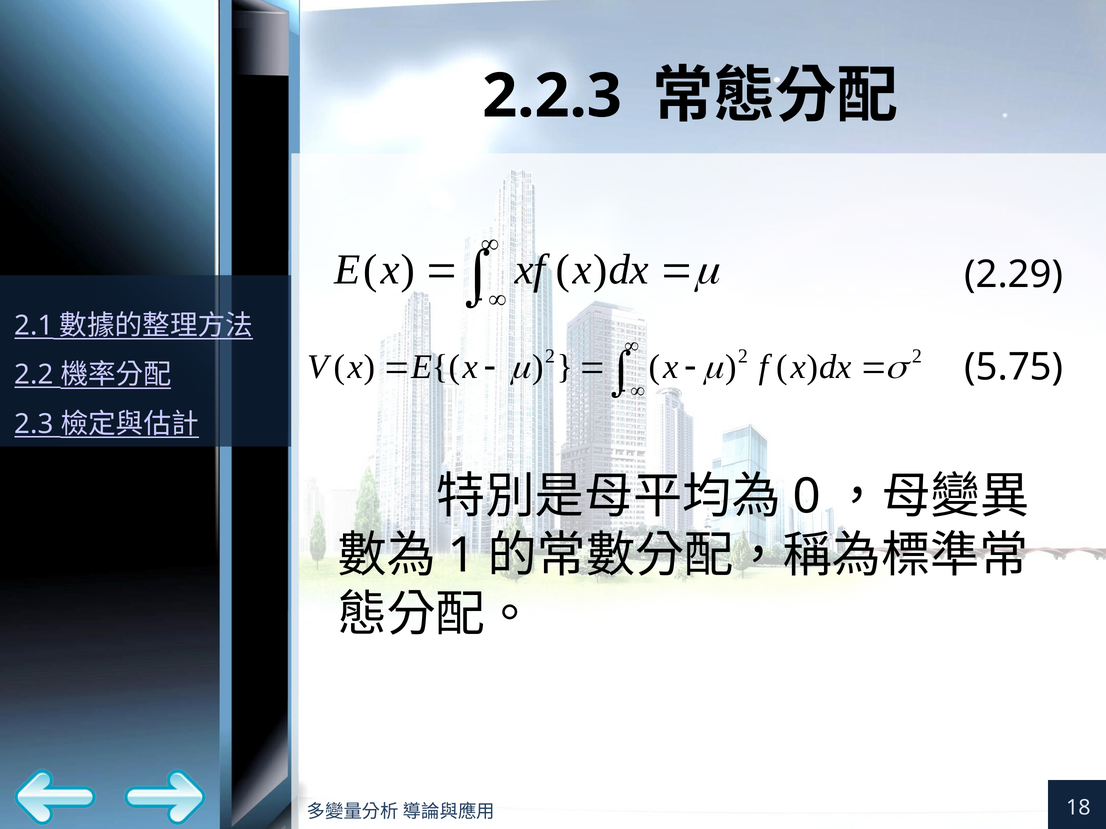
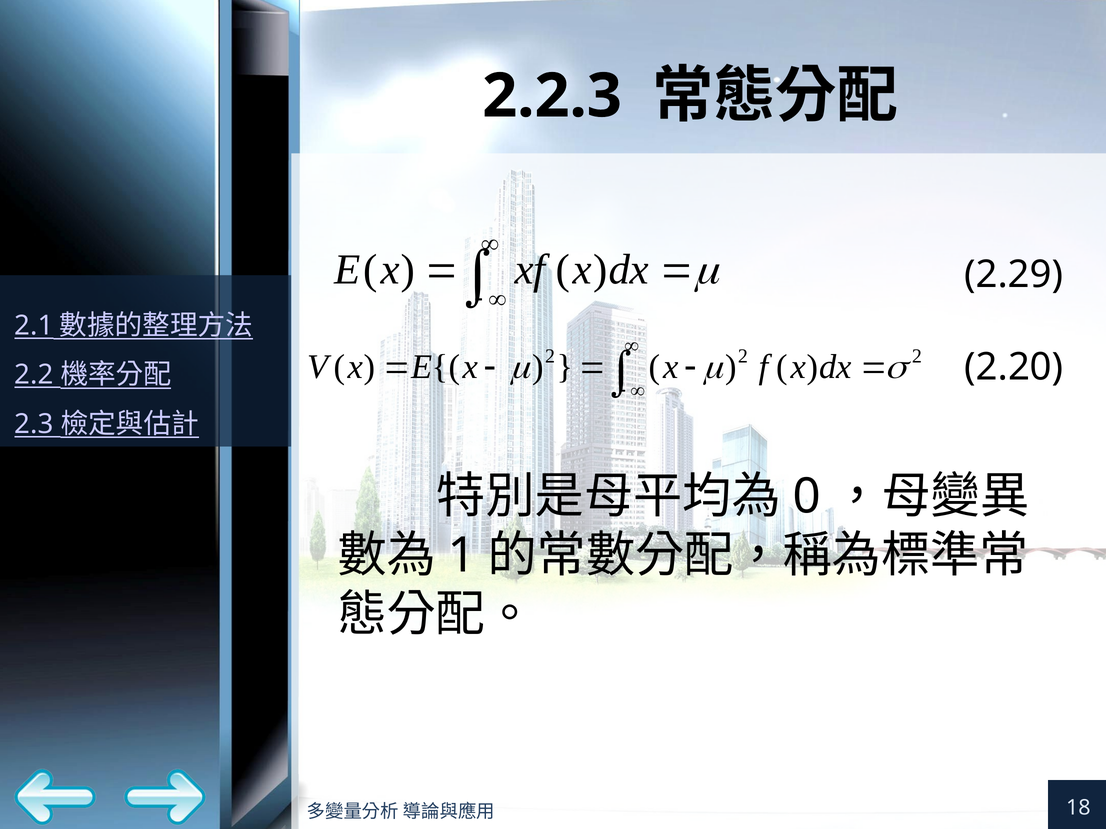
5.75: 5.75 -> 2.20
